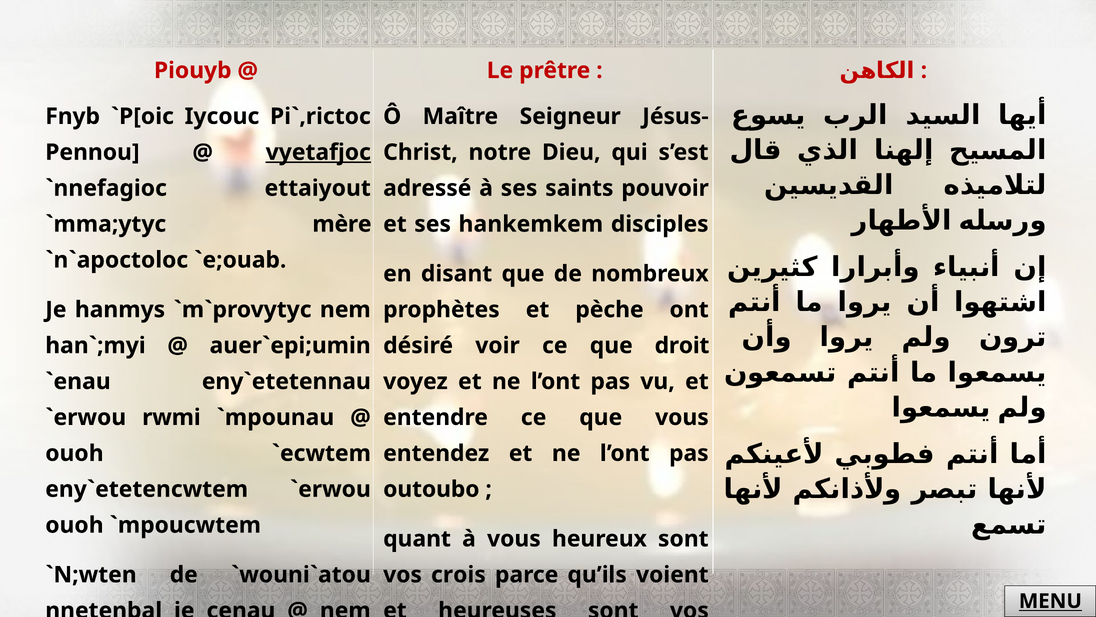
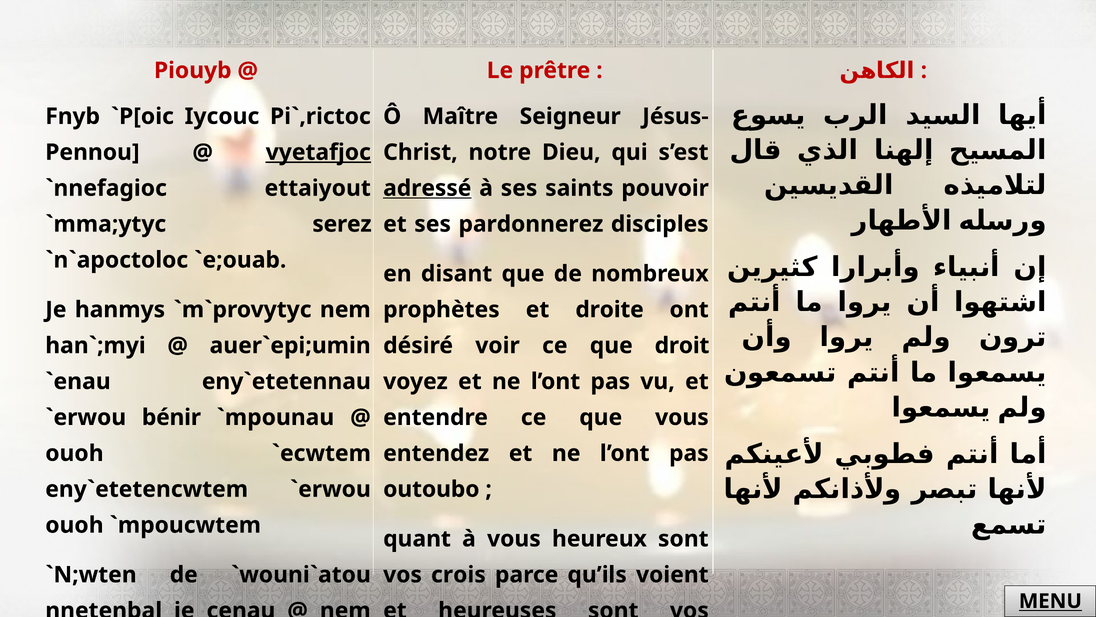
adressé underline: none -> present
mère: mère -> serez
hankemkem: hankemkem -> pardonnerez
pèche: pèche -> droite
rwmi: rwmi -> bénir
